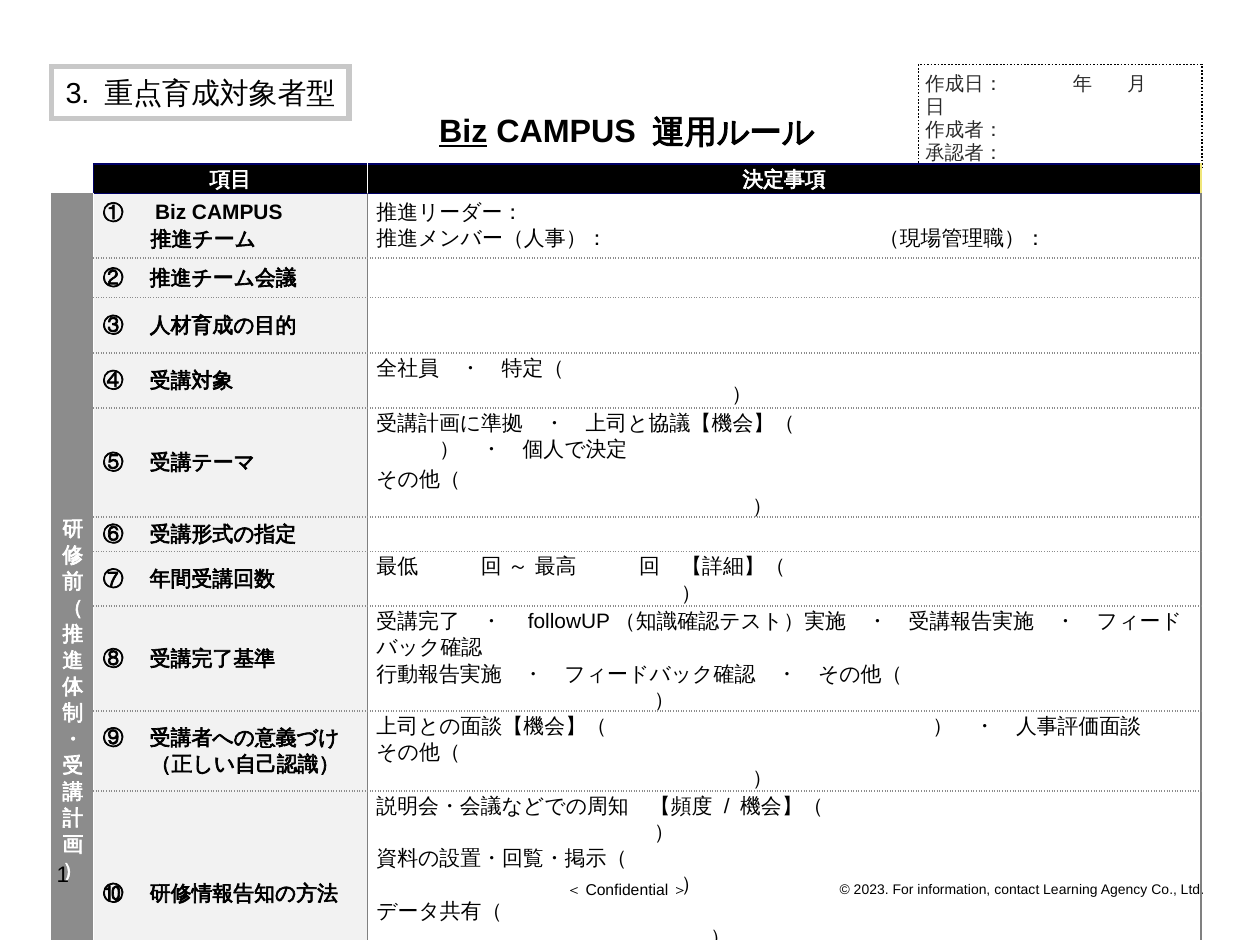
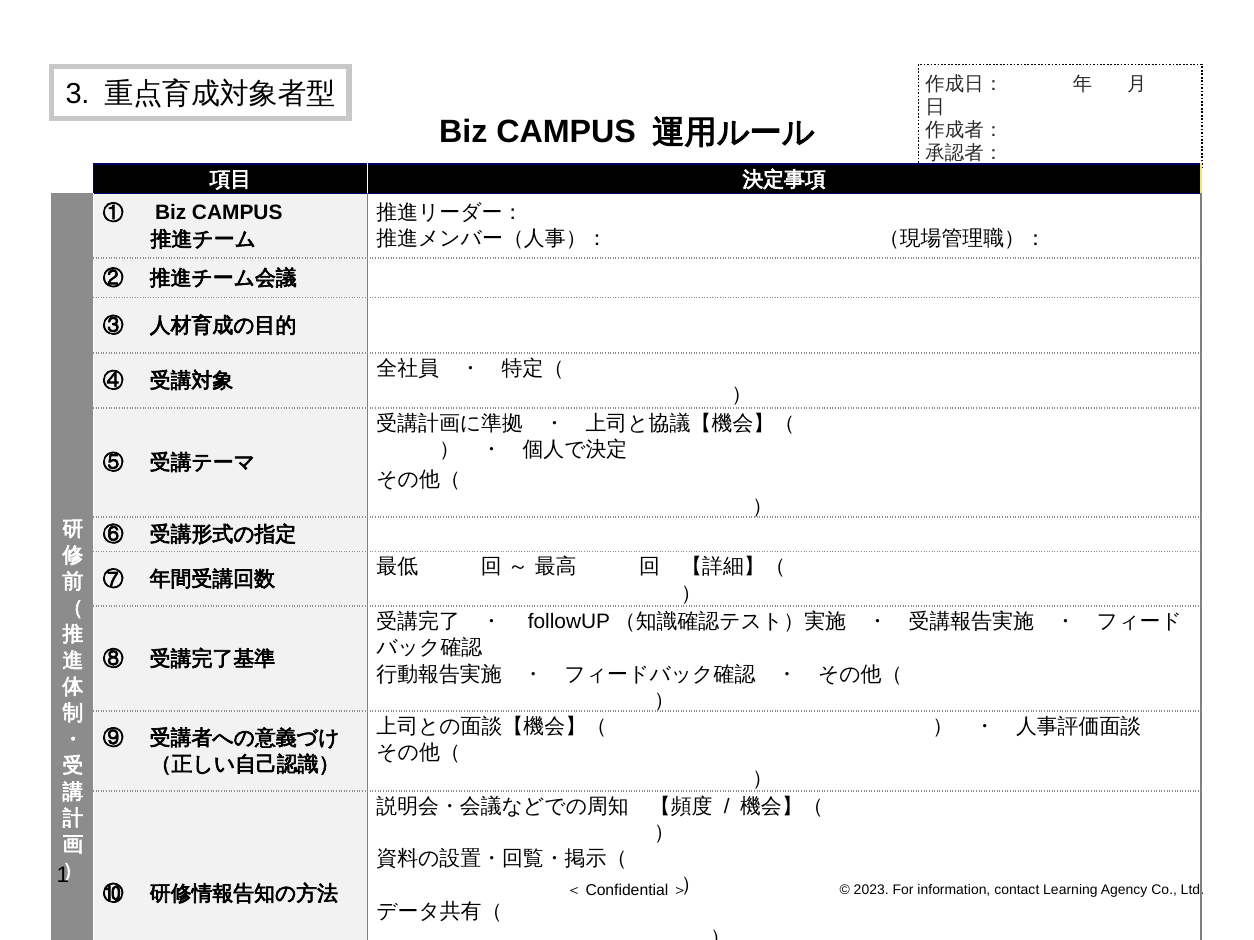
Biz at (463, 132) underline: present -> none
